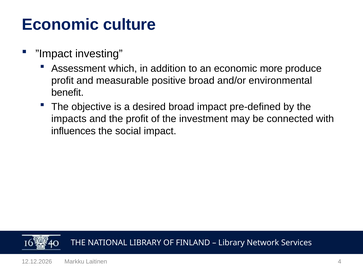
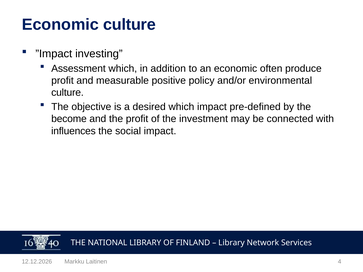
more: more -> often
positive broad: broad -> policy
benefit at (67, 93): benefit -> culture
desired broad: broad -> which
impacts: impacts -> become
